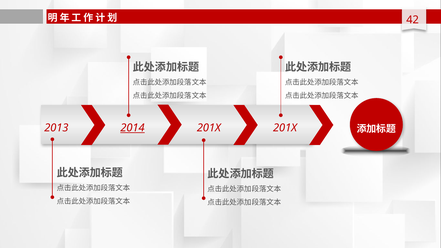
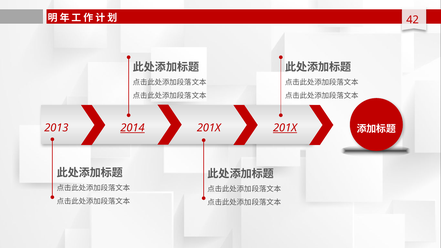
201X at (285, 128) underline: none -> present
